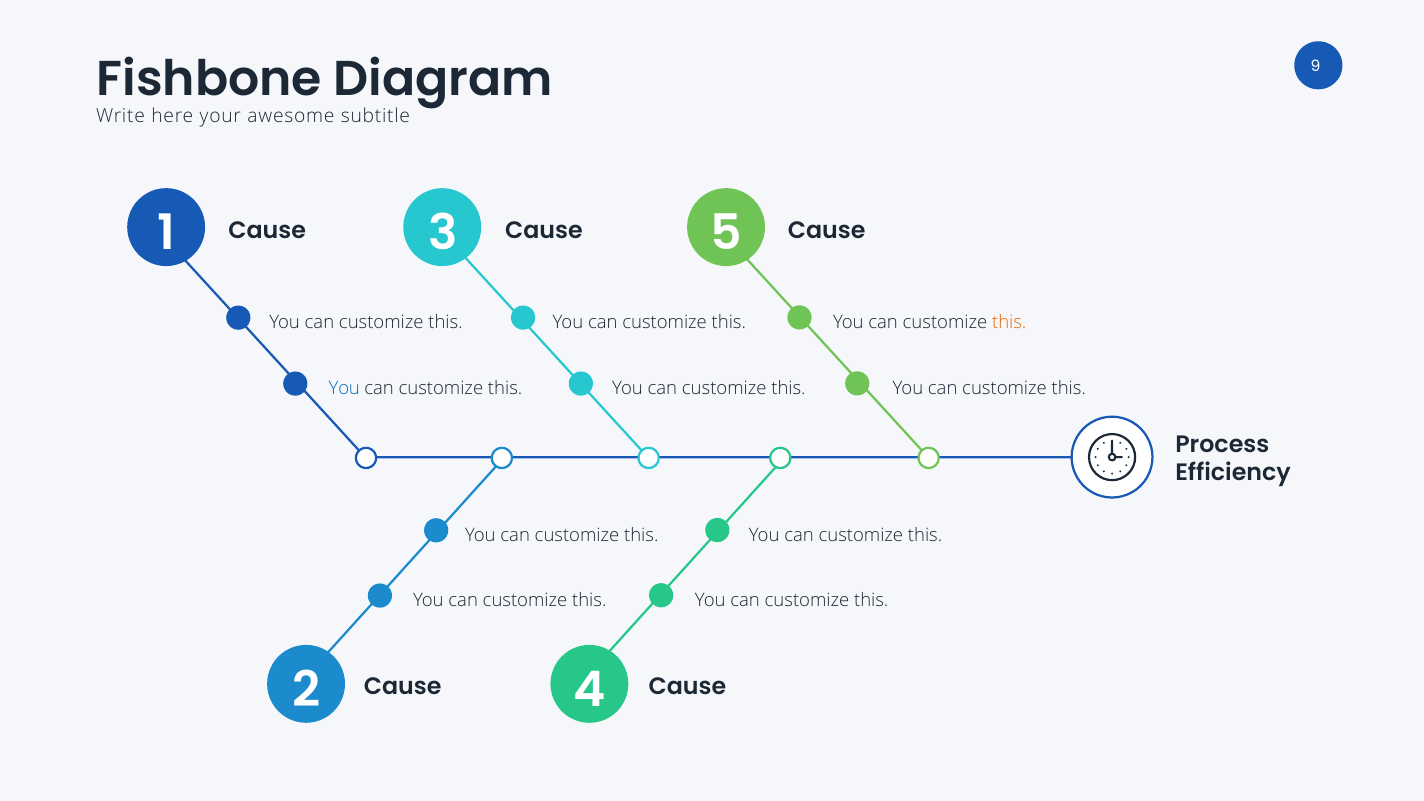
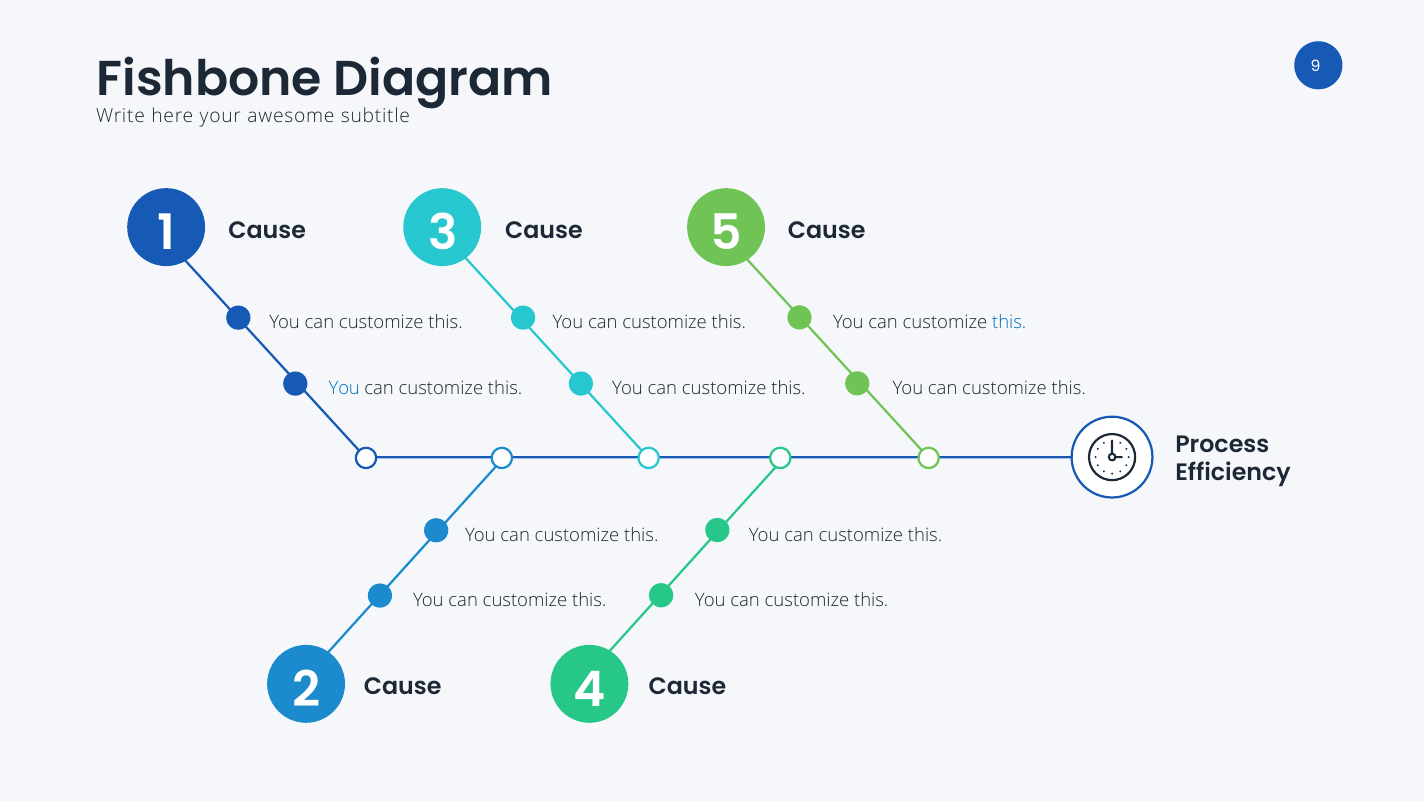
this at (1009, 323) colour: orange -> blue
